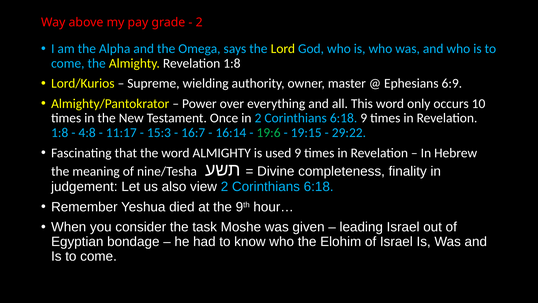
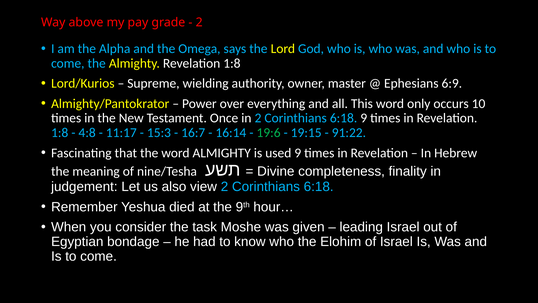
29:22: 29:22 -> 91:22
